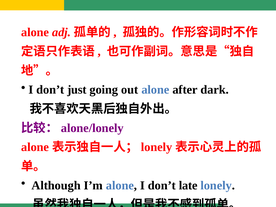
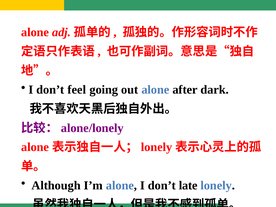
just: just -> feel
